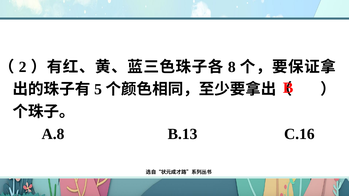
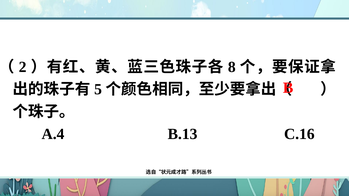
A.8: A.8 -> A.4
